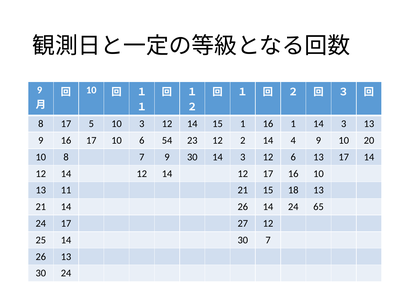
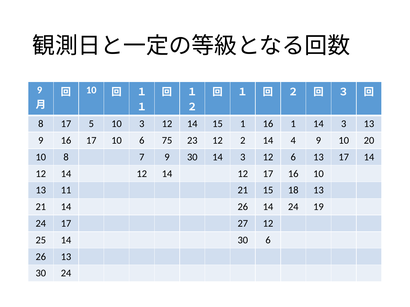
54: 54 -> 75
65: 65 -> 19
30 7: 7 -> 6
